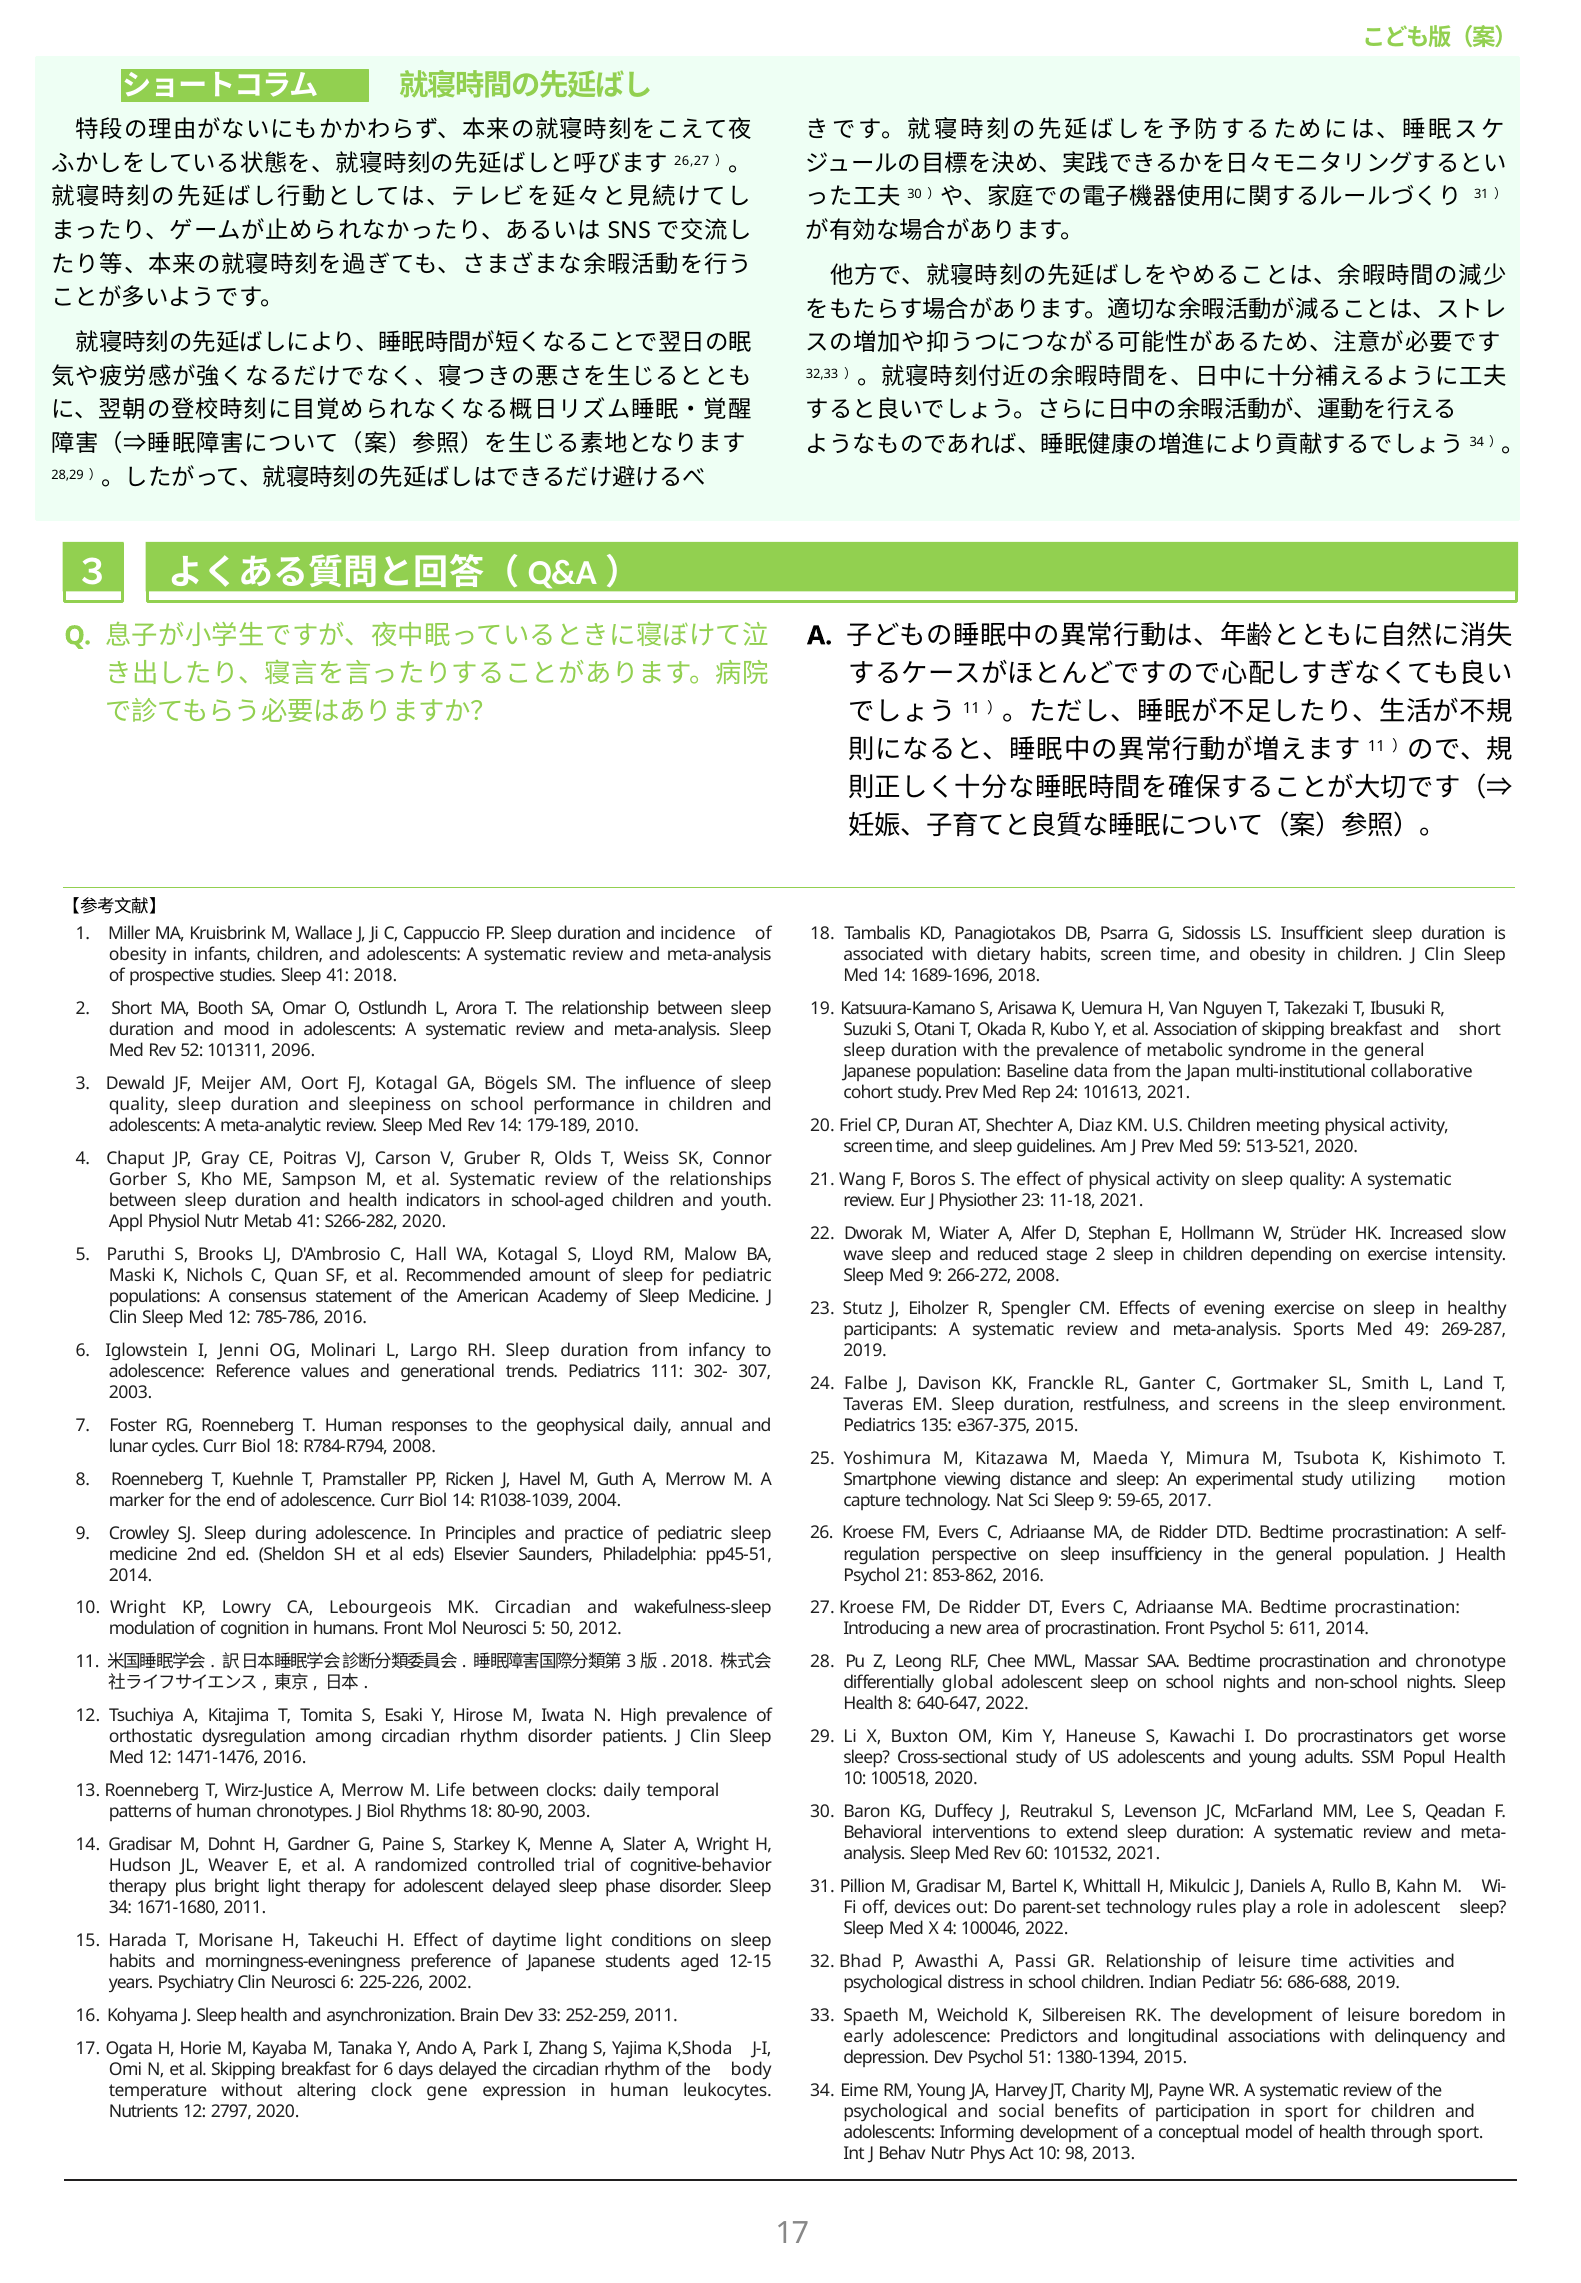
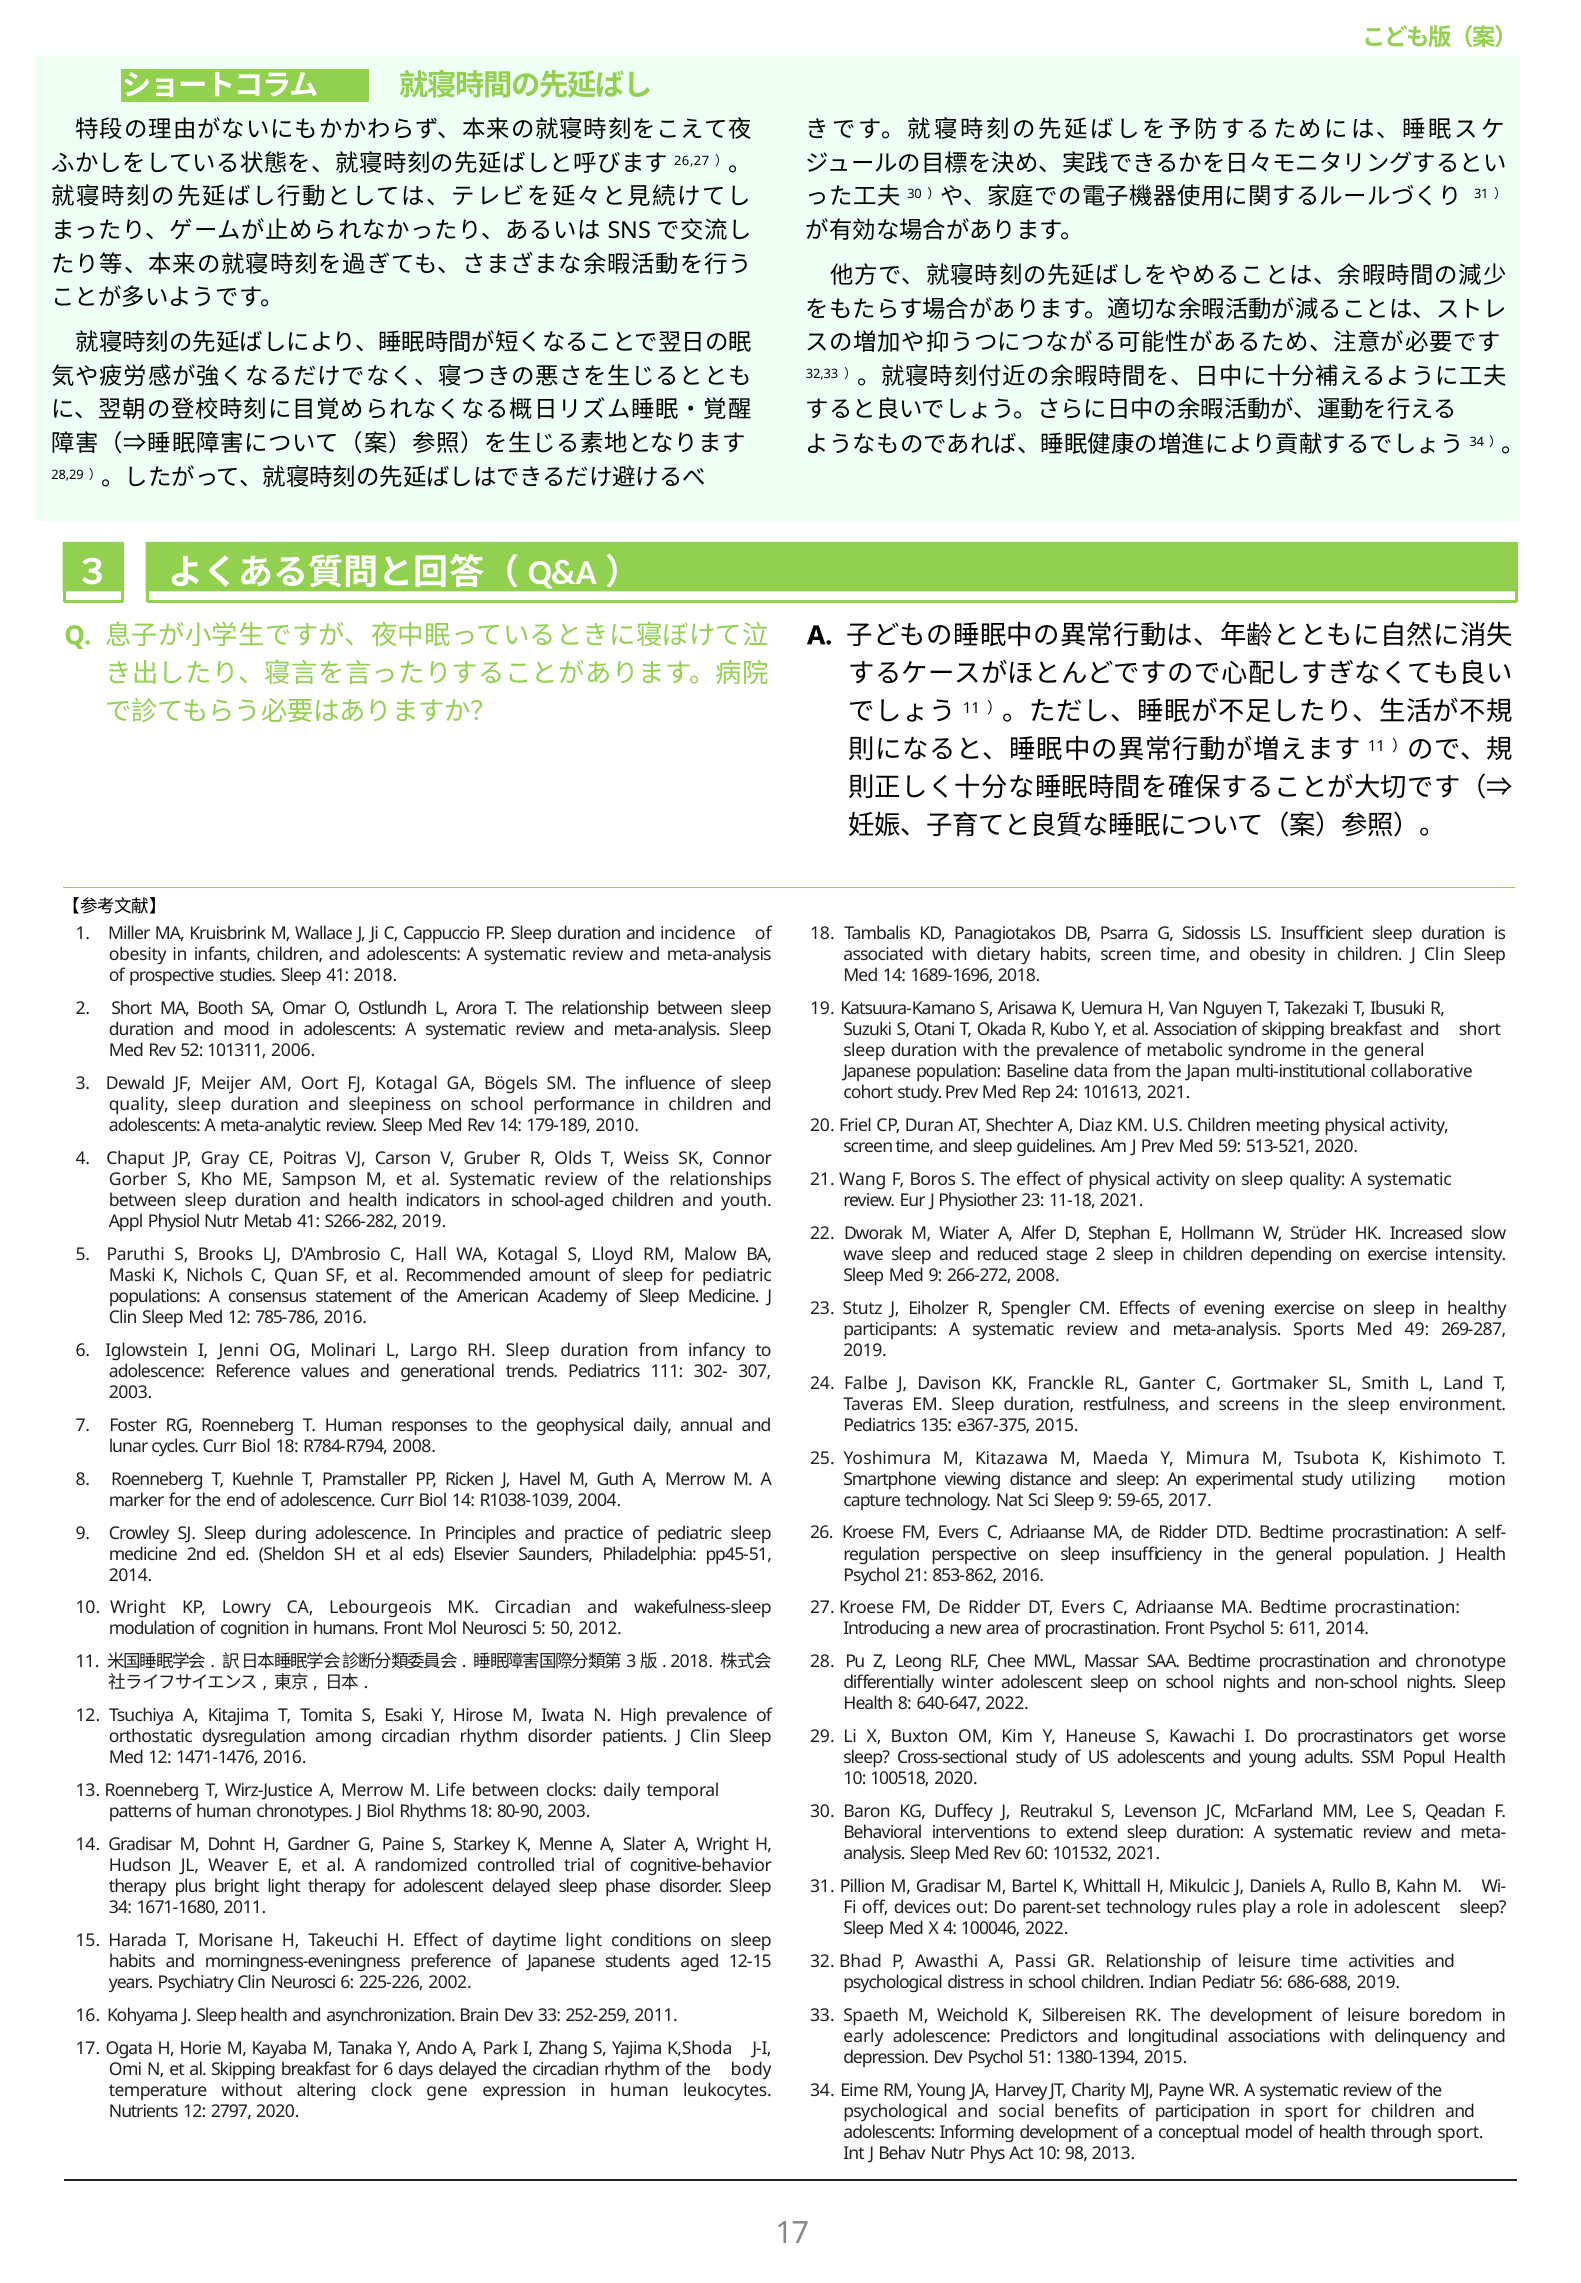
2096: 2096 -> 2006
S266-282 2020: 2020 -> 2019
global: global -> winter
